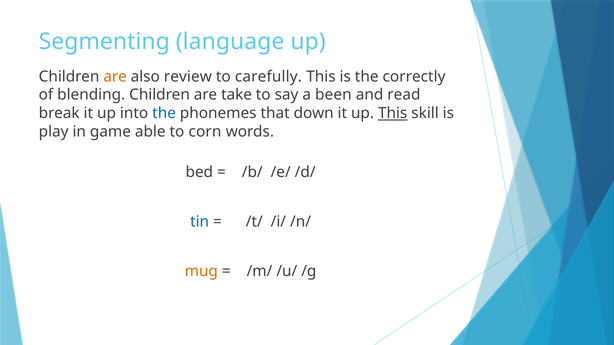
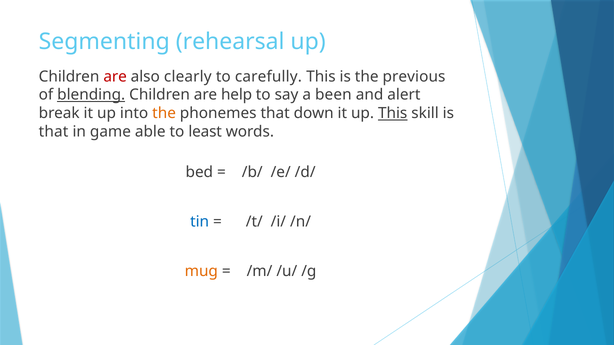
language: language -> rehearsal
are at (115, 77) colour: orange -> red
review: review -> clearly
correctly: correctly -> previous
blending underline: none -> present
take: take -> help
read: read -> alert
the at (164, 113) colour: blue -> orange
play at (54, 132): play -> that
corn: corn -> least
